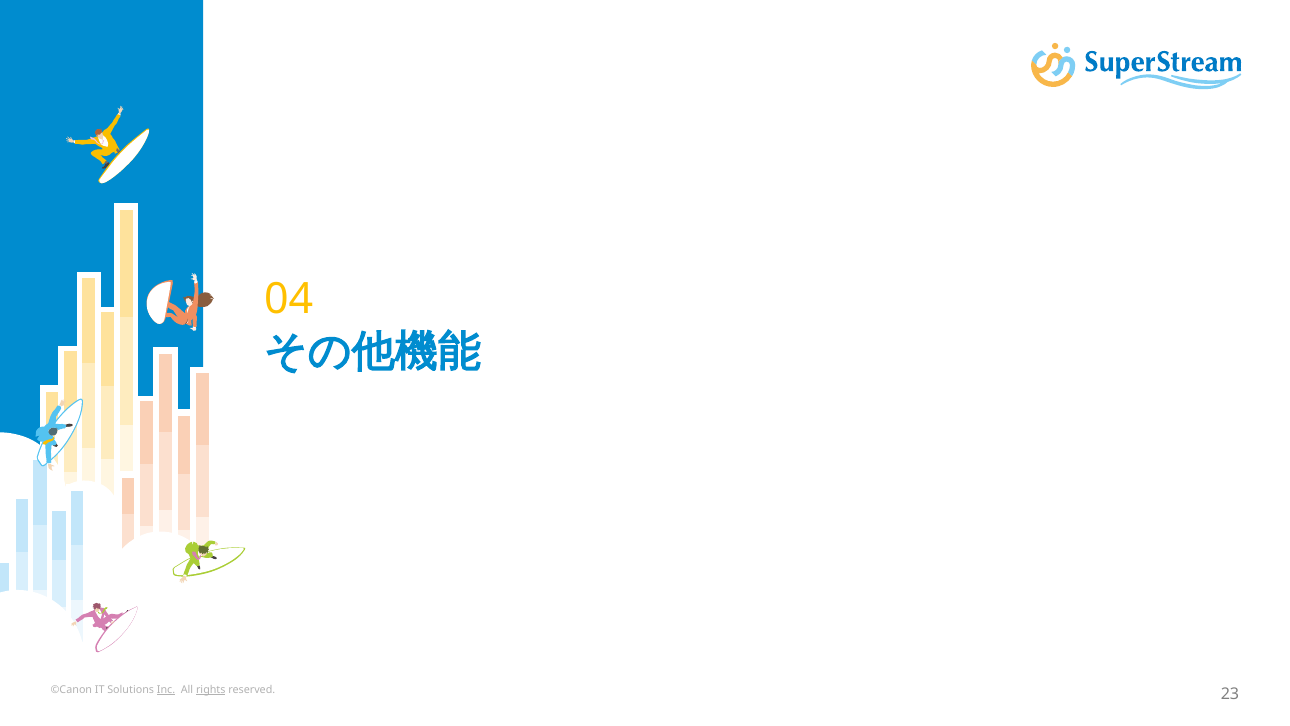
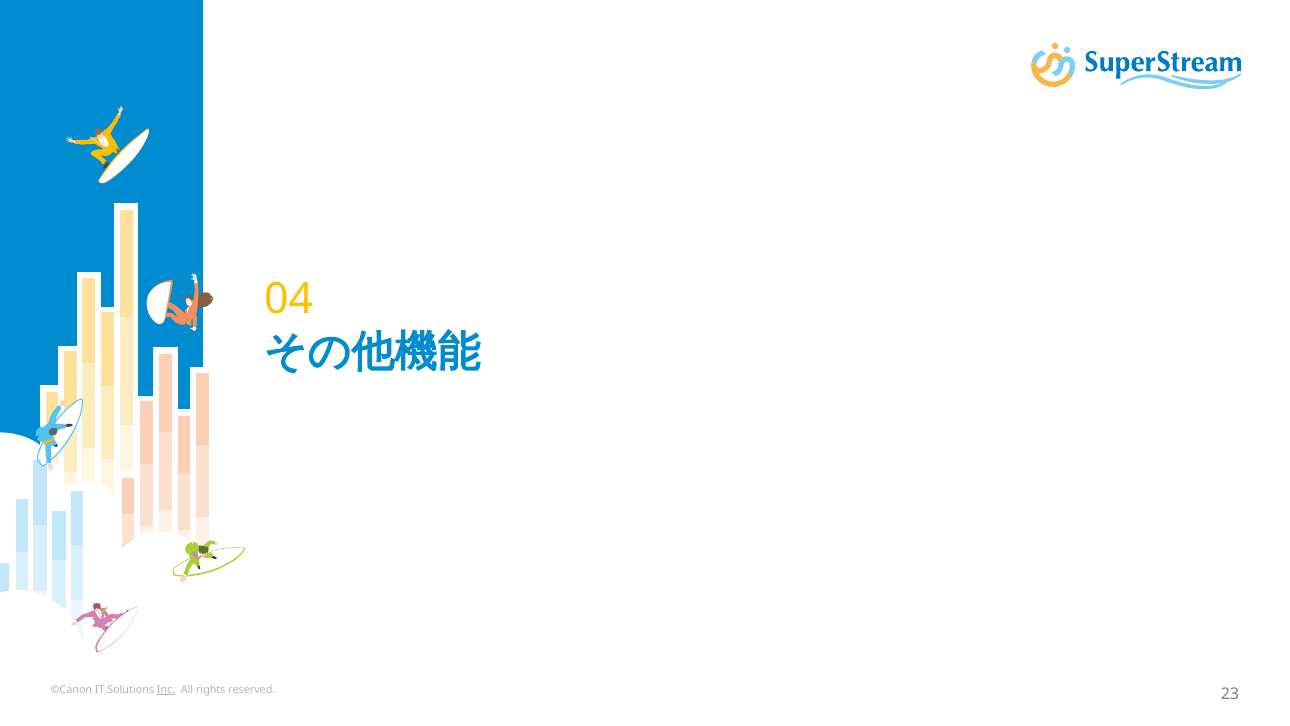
rights underline: present -> none
